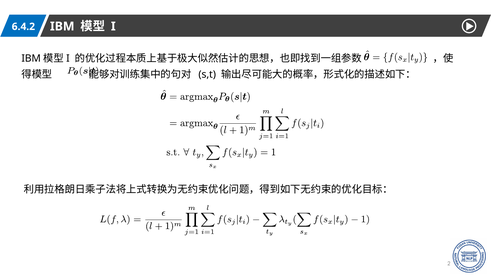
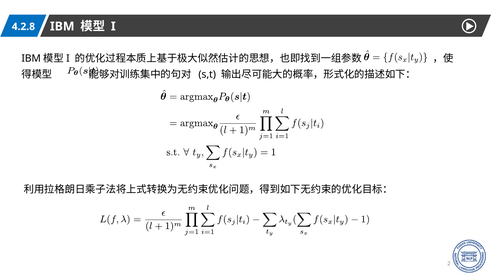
6.4.2: 6.4.2 -> 4.2.8
